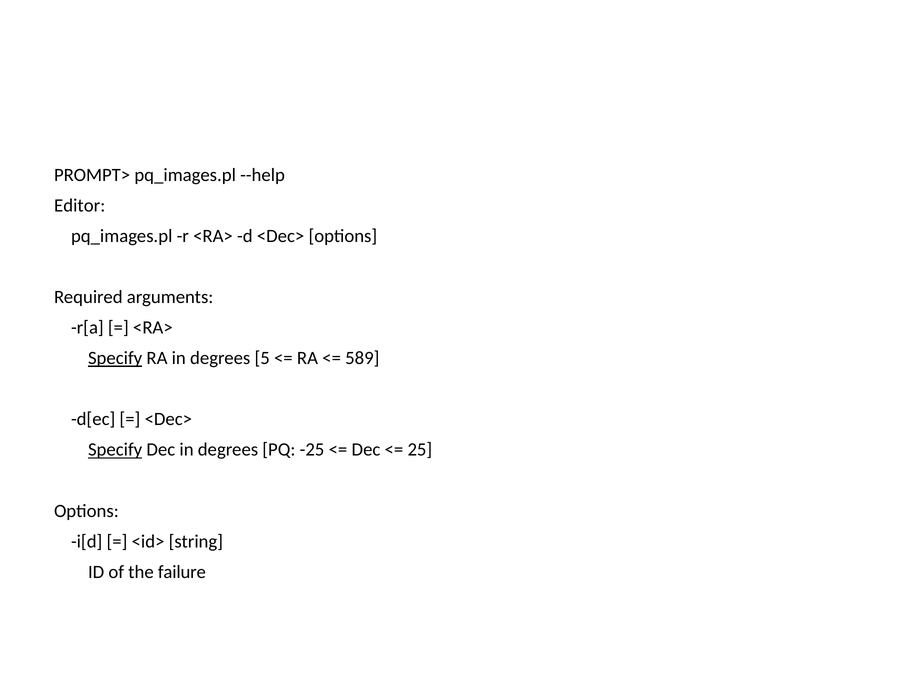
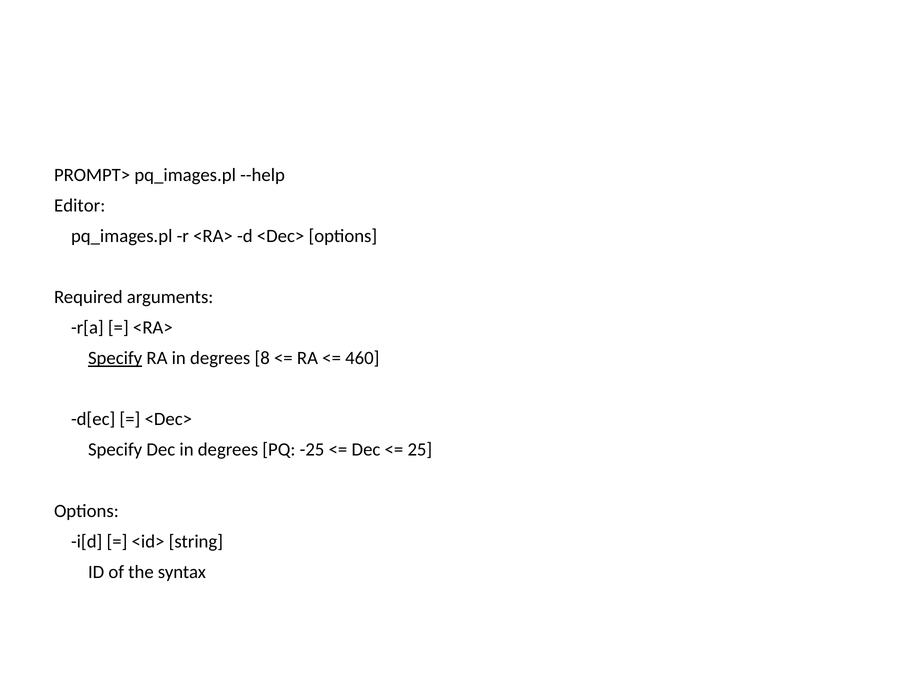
5: 5 -> 8
589: 589 -> 460
Specify at (115, 450) underline: present -> none
failure: failure -> syntax
